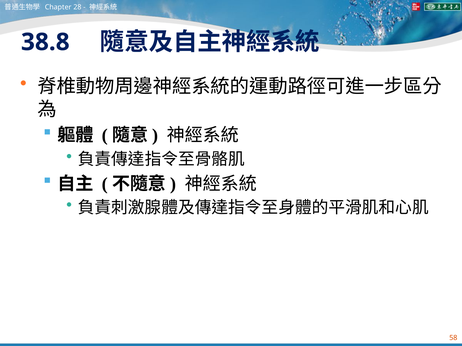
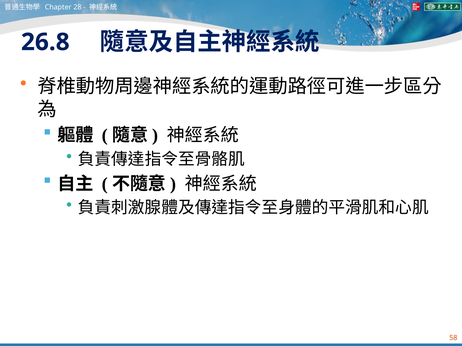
38.8: 38.8 -> 26.8
